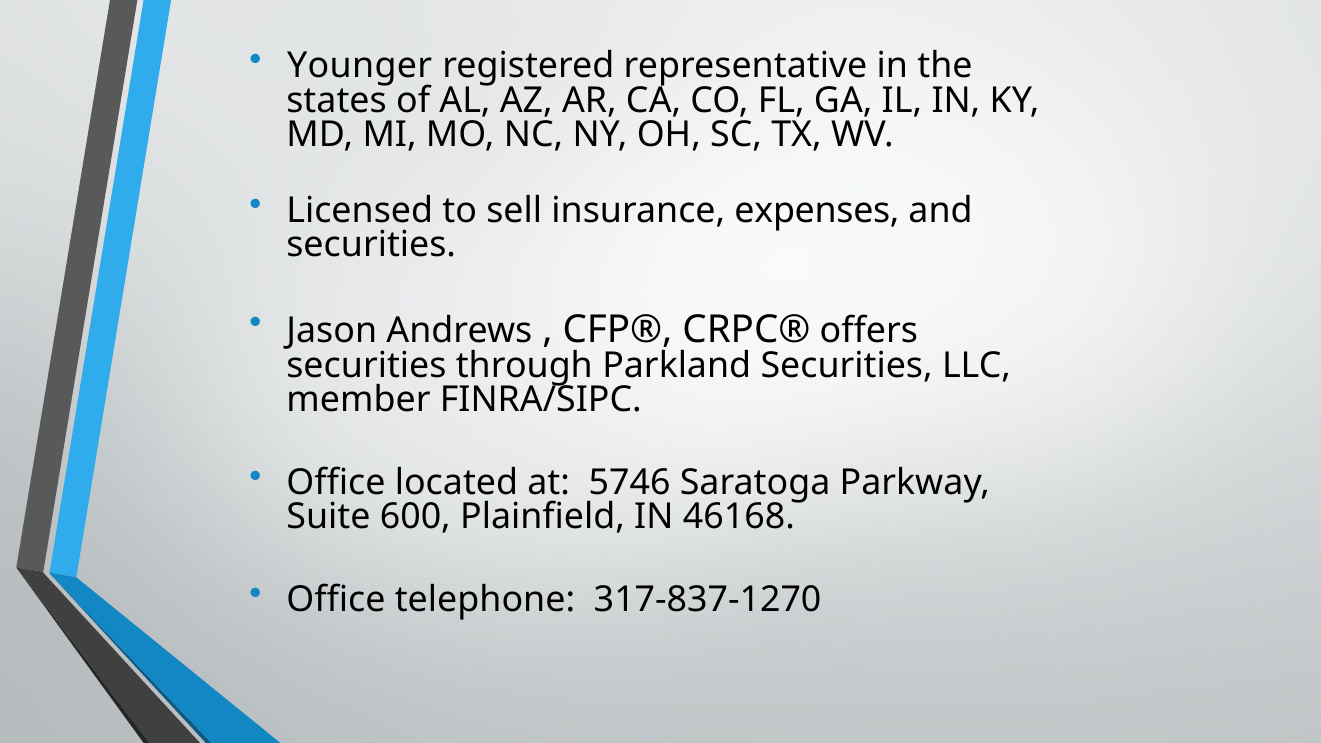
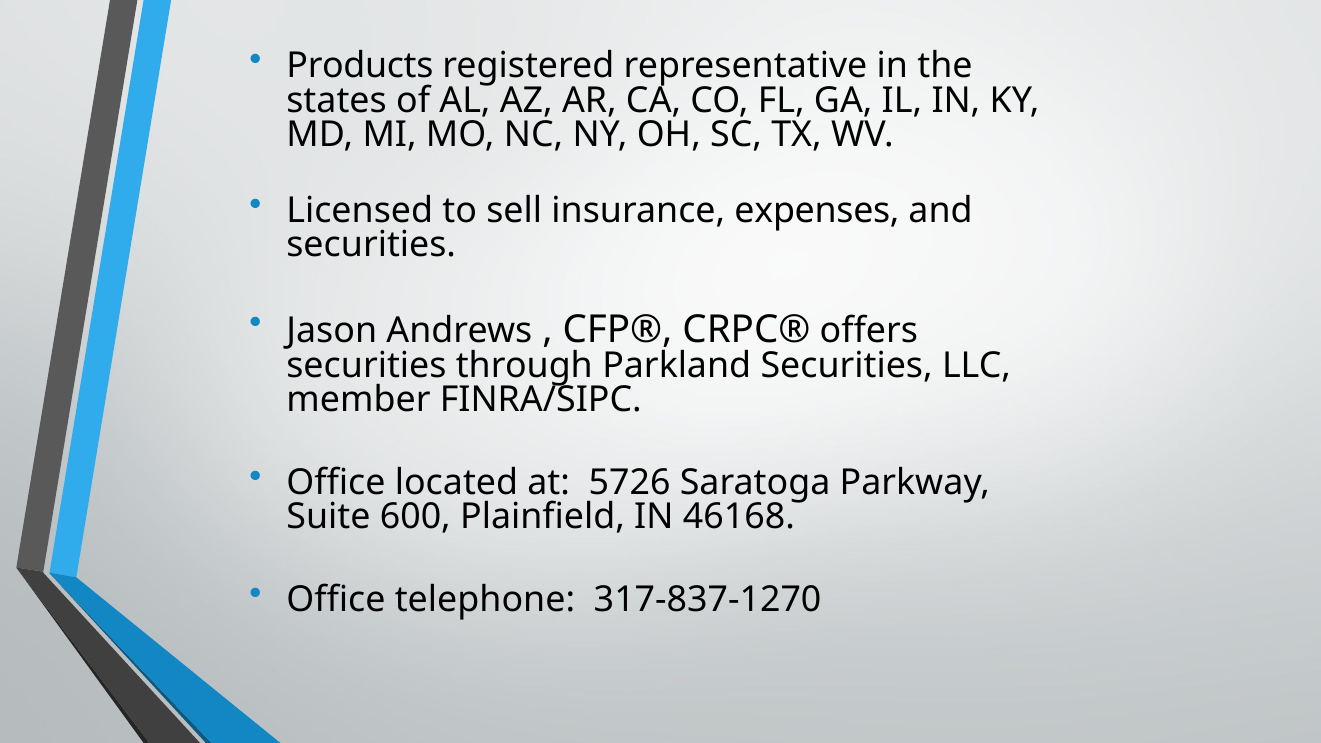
Younger: Younger -> Products
5746: 5746 -> 5726
